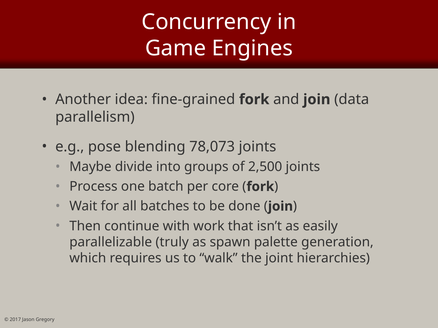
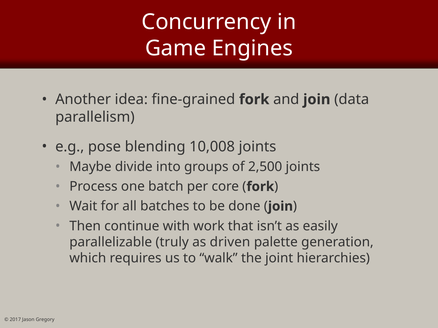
78,073: 78,073 -> 10,008
spawn: spawn -> driven
